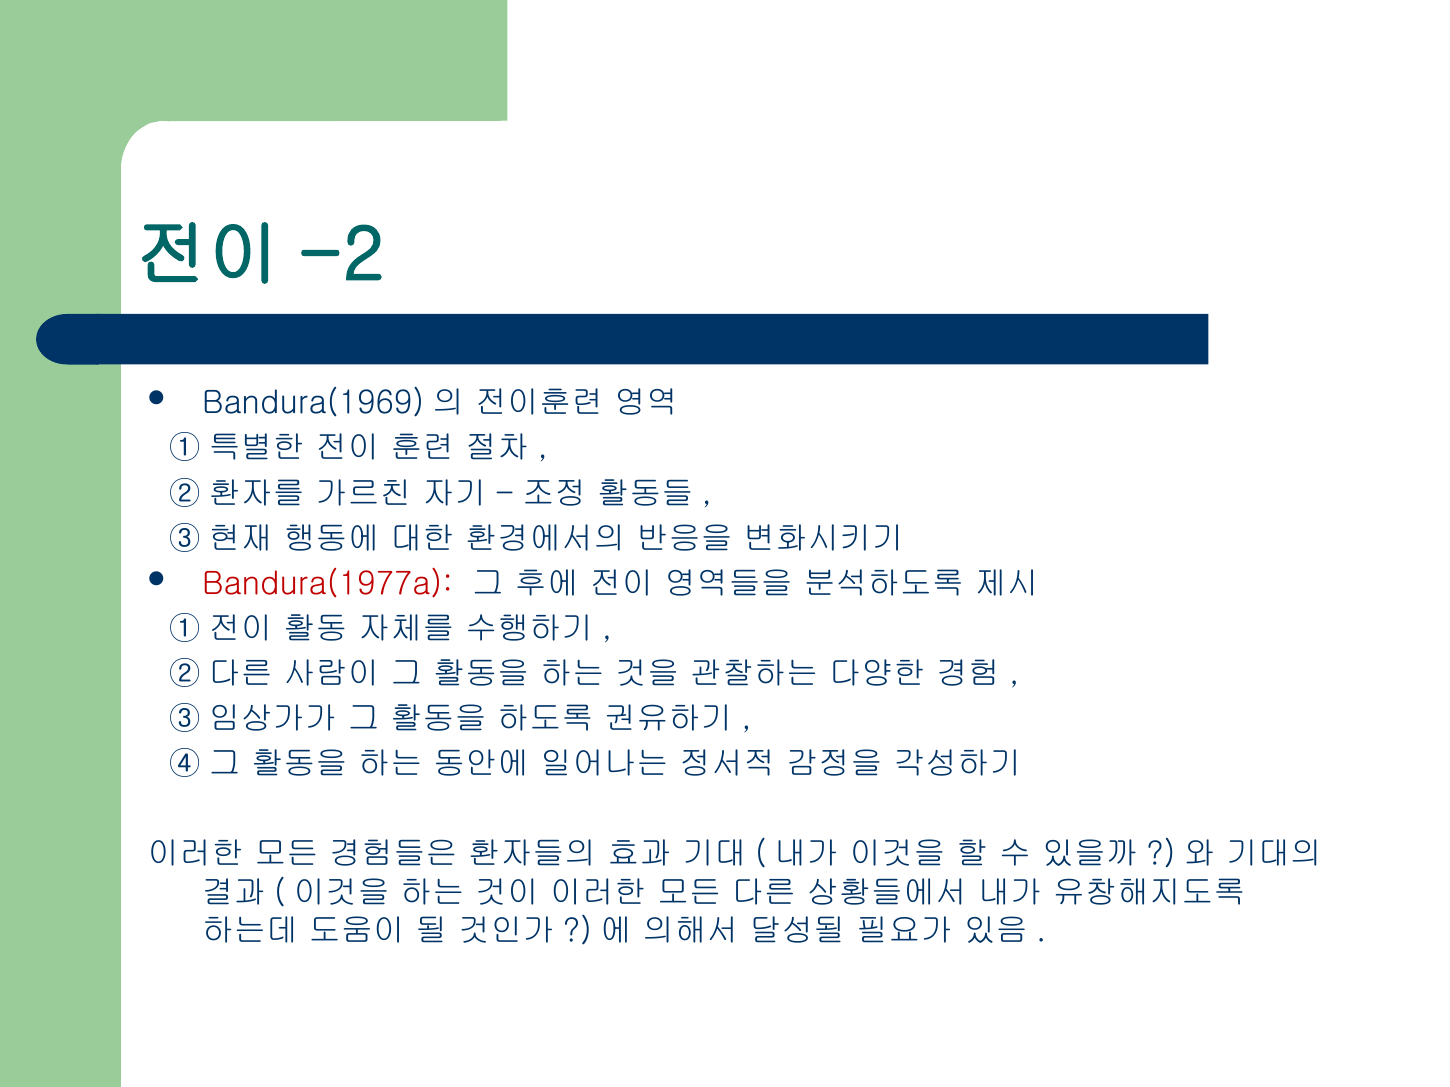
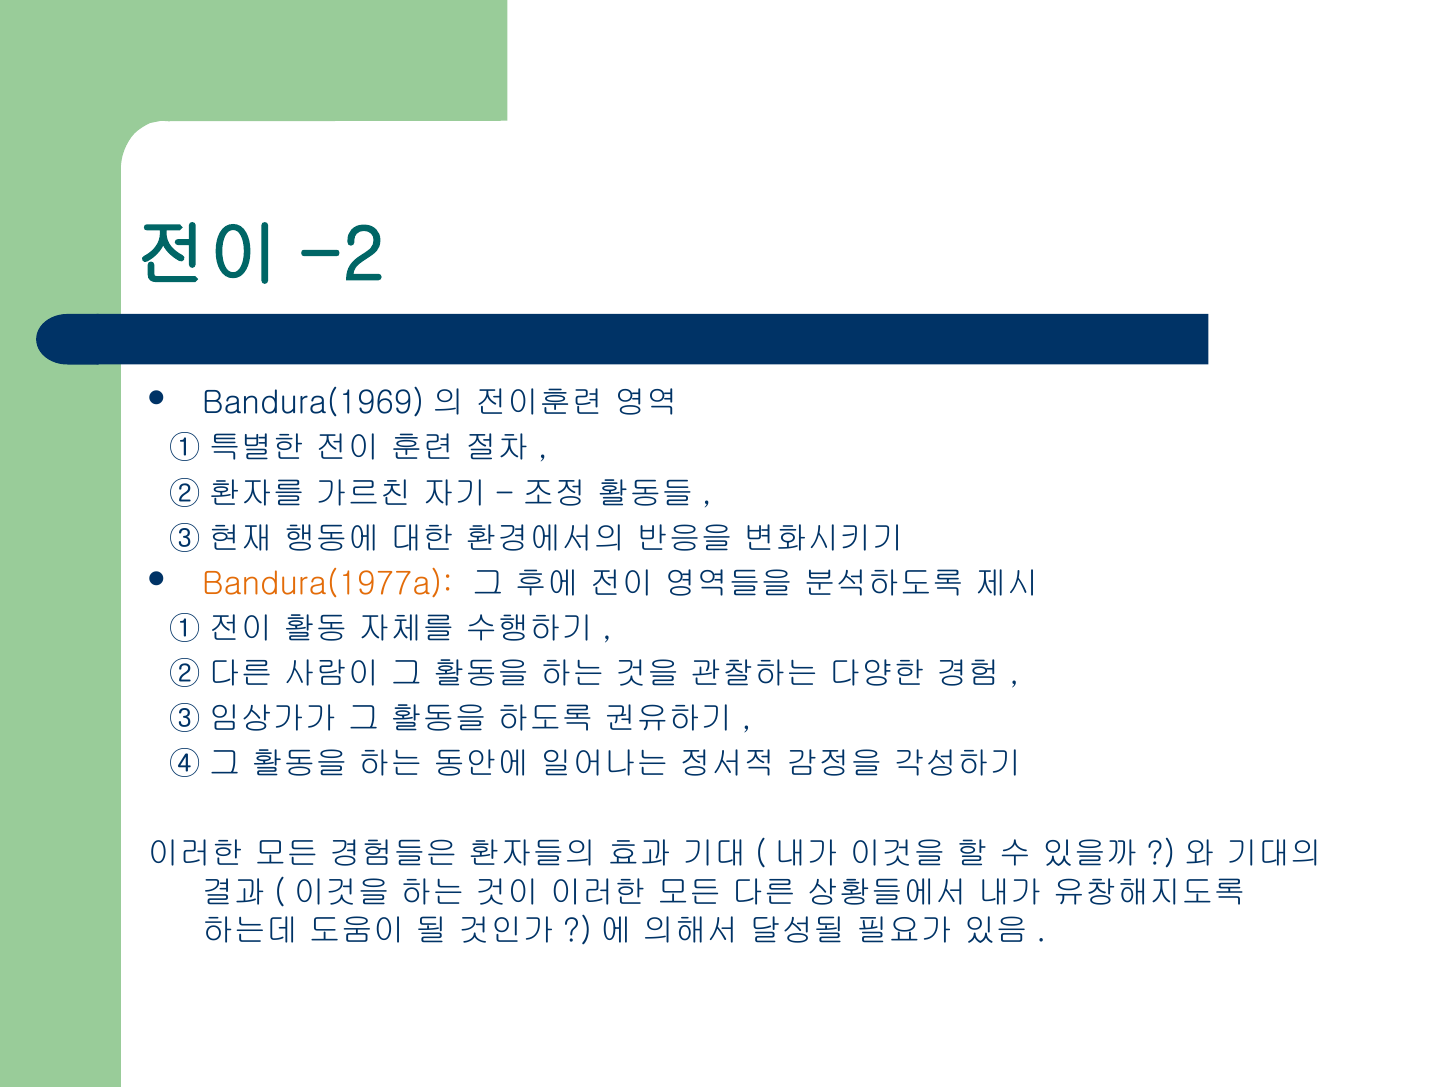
Bandura(1977a colour: red -> orange
